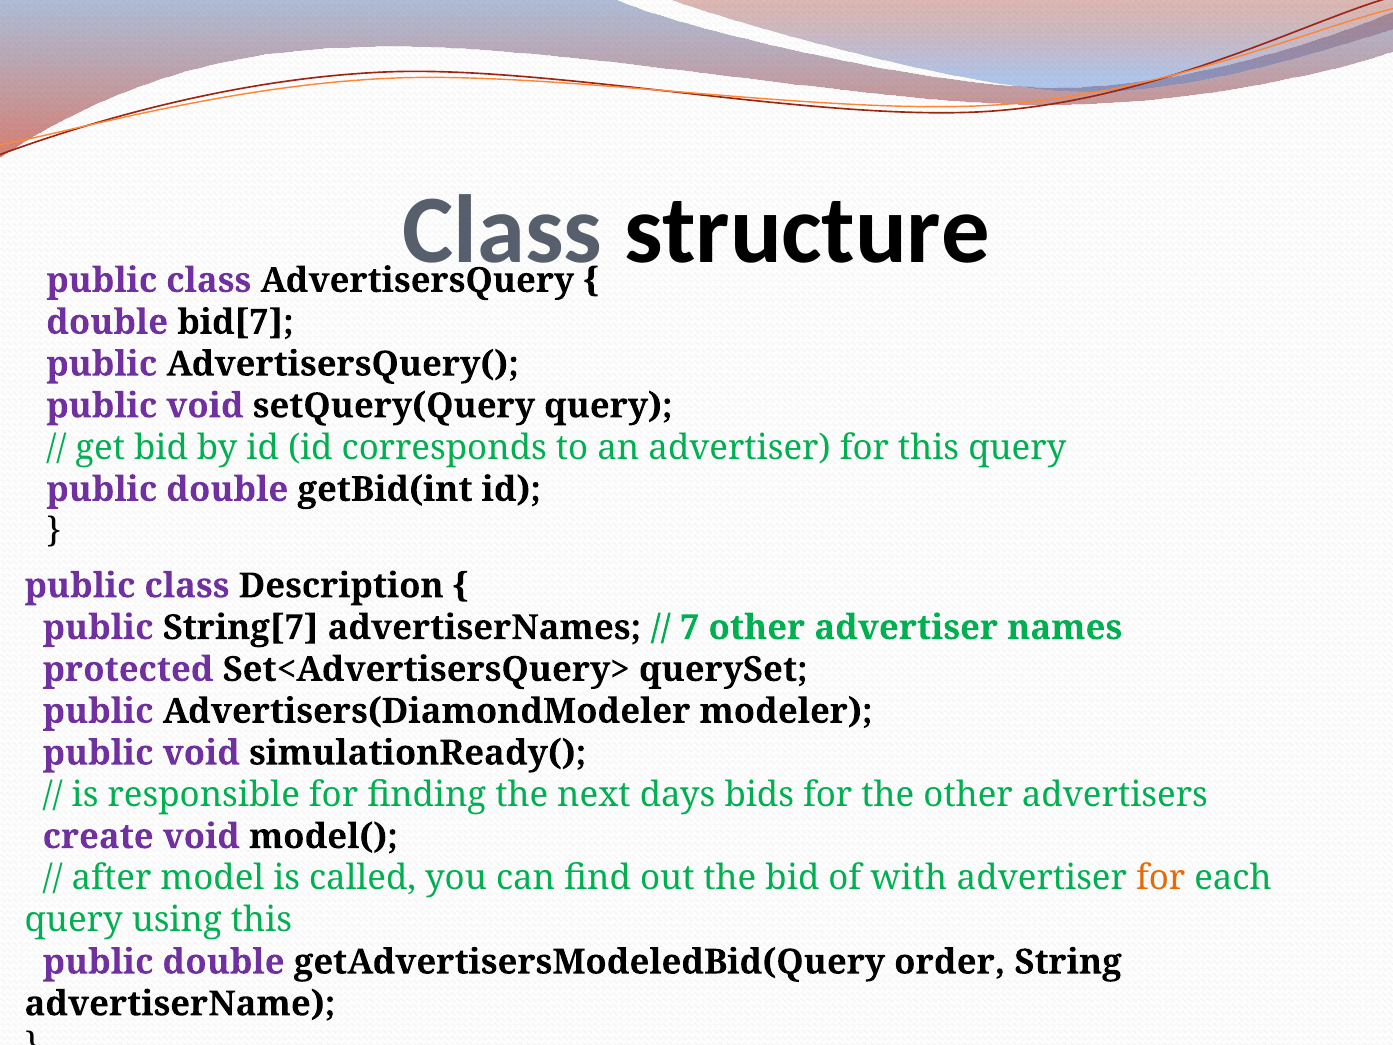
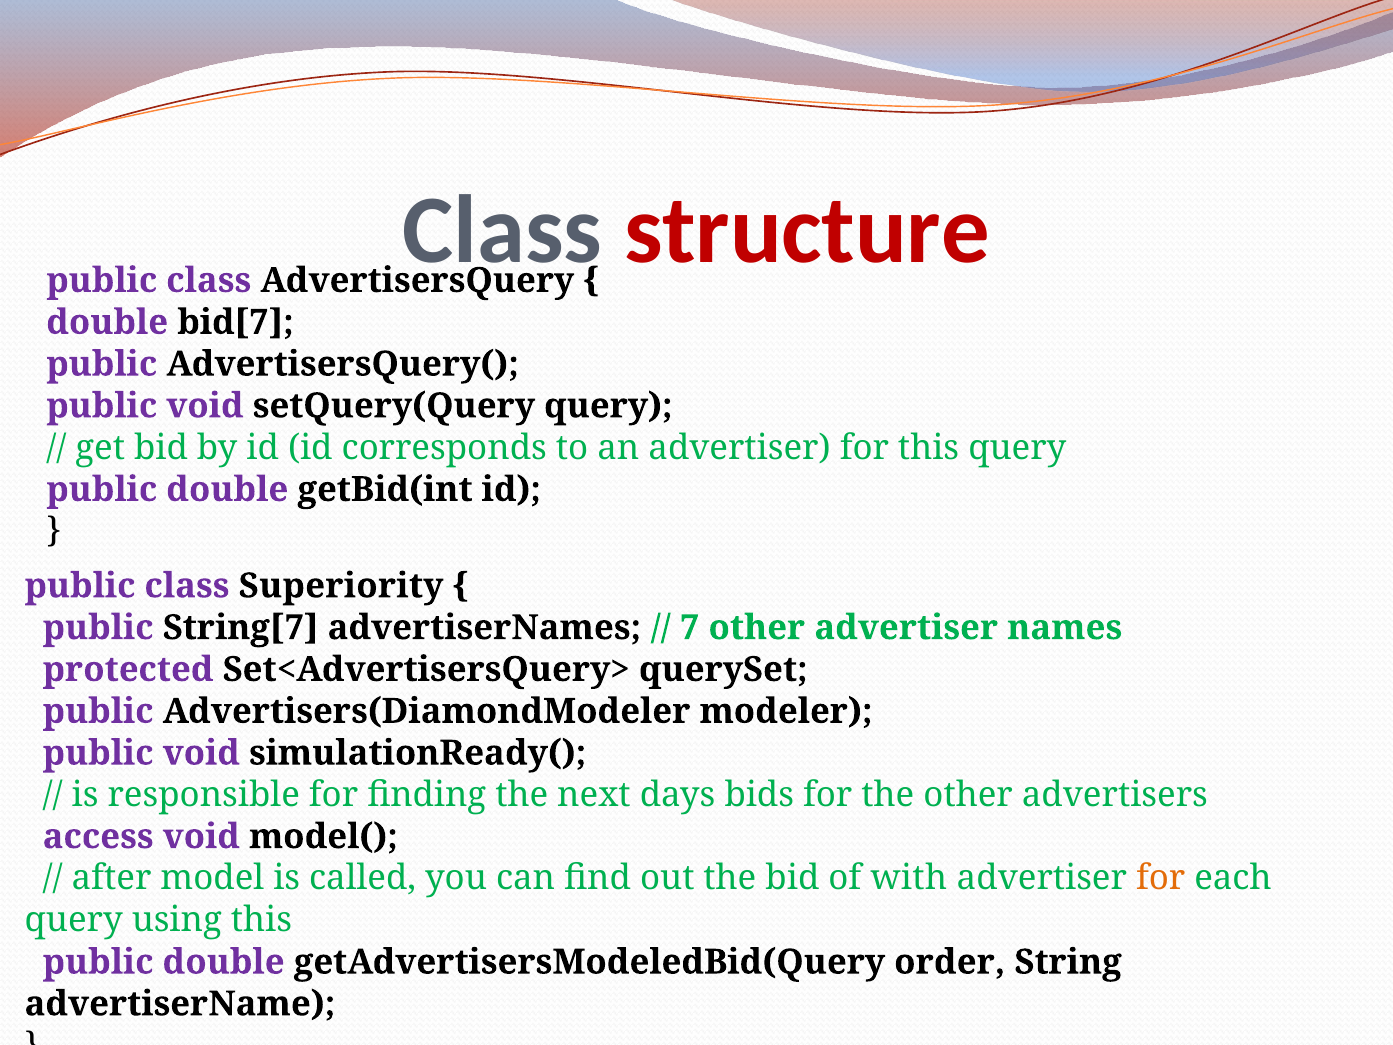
structure colour: black -> red
Description: Description -> Superiority
create: create -> access
